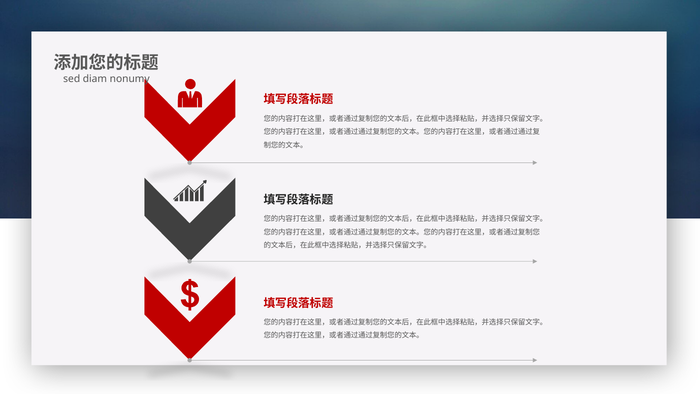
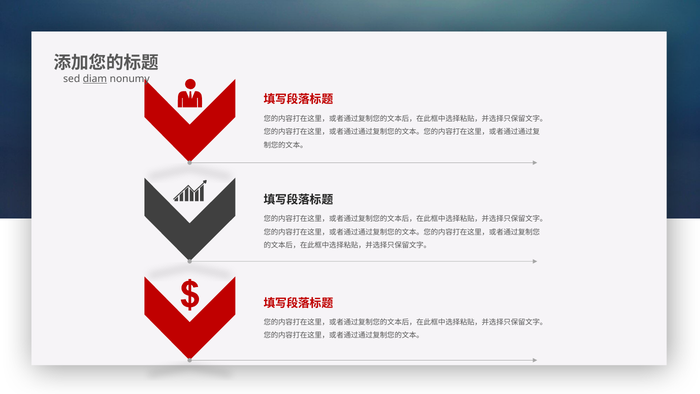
diam underline: none -> present
